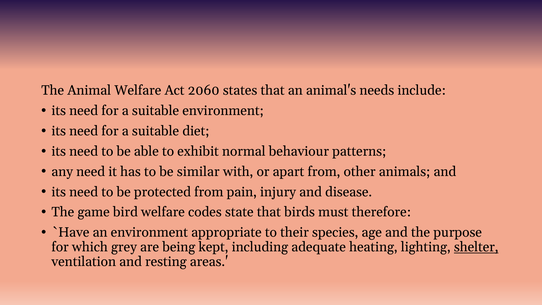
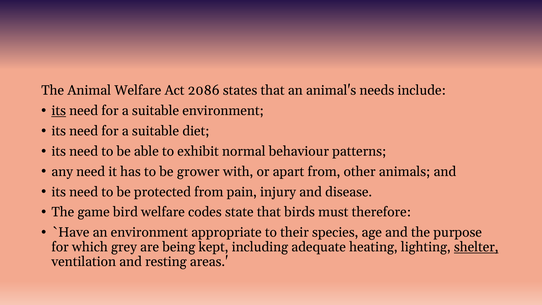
2060: 2060 -> 2086
its at (59, 111) underline: none -> present
similar: similar -> grower
